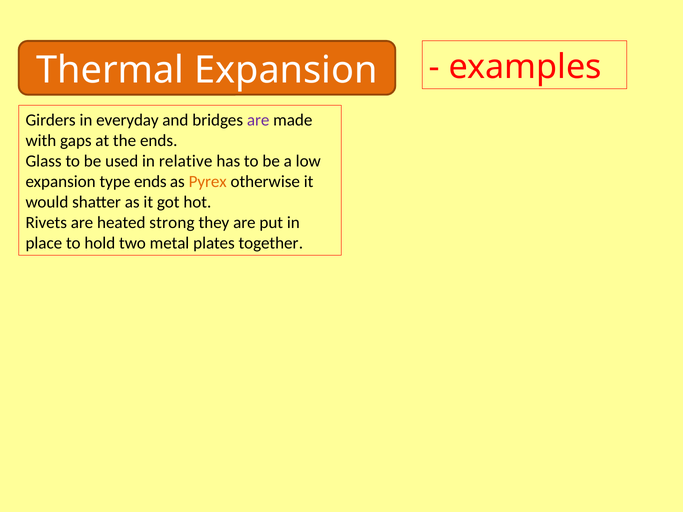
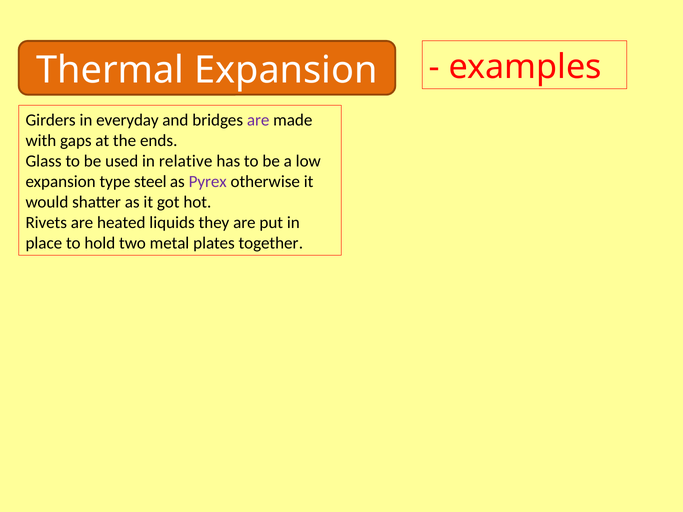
type ends: ends -> steel
Pyrex colour: orange -> purple
strong: strong -> liquids
